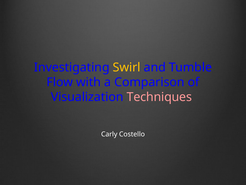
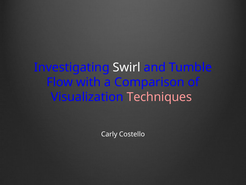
Swirl colour: yellow -> white
